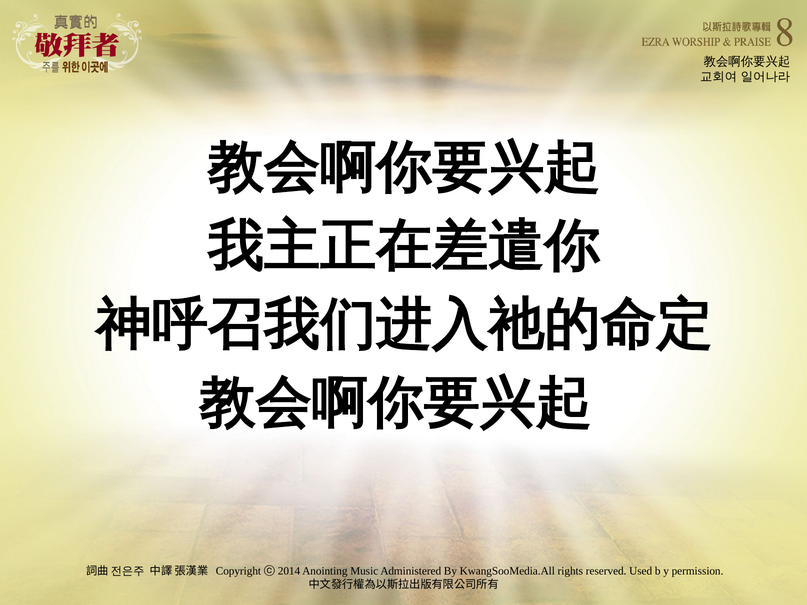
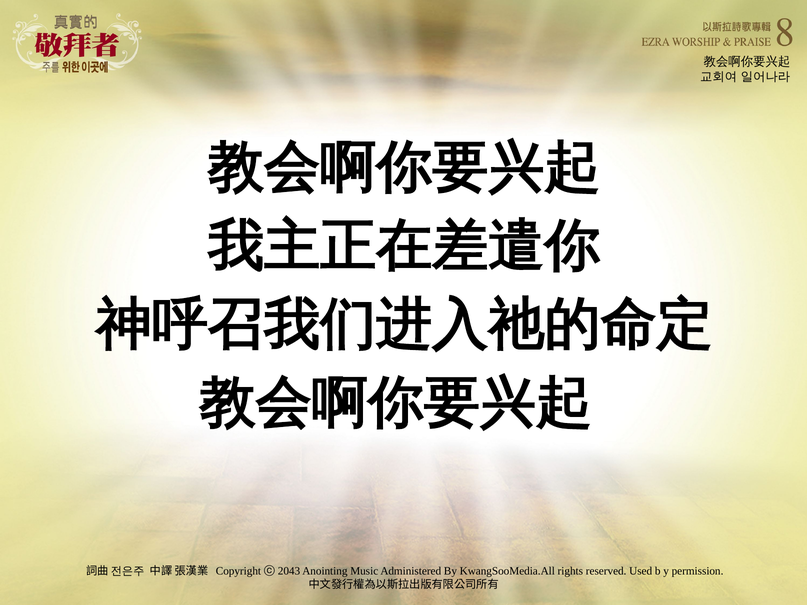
2014: 2014 -> 2043
